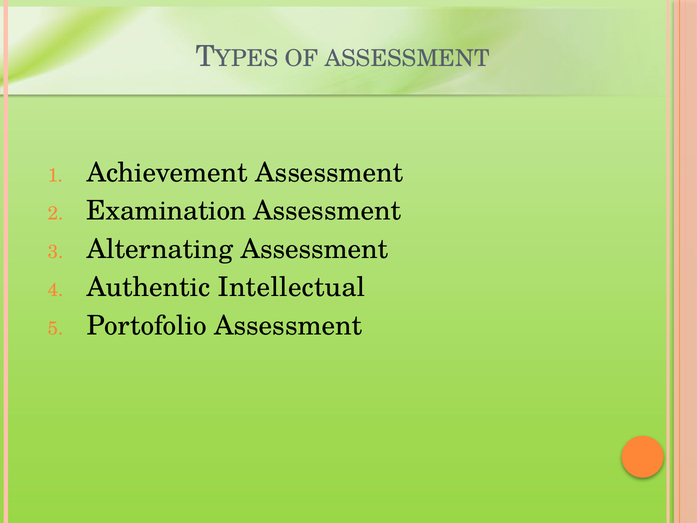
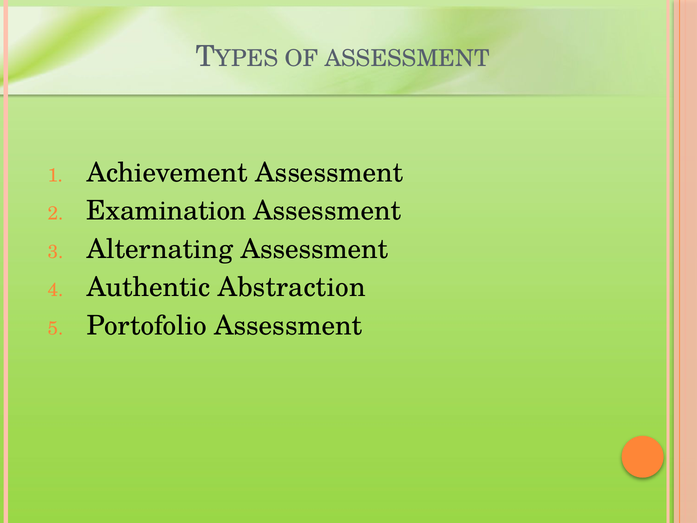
Intellectual: Intellectual -> Abstraction
